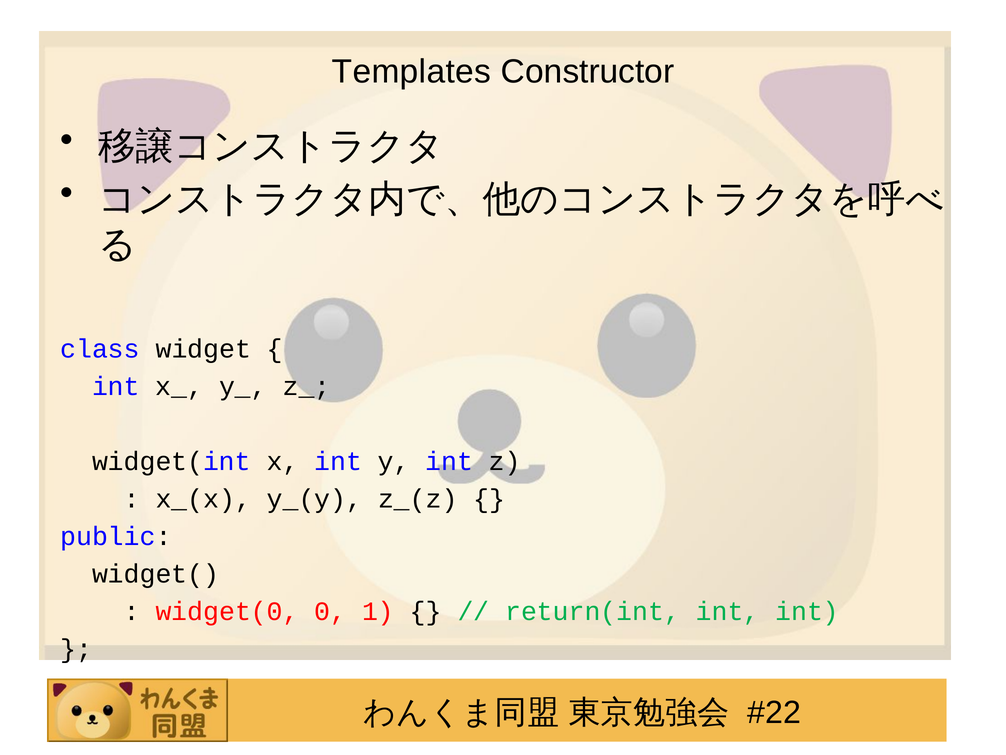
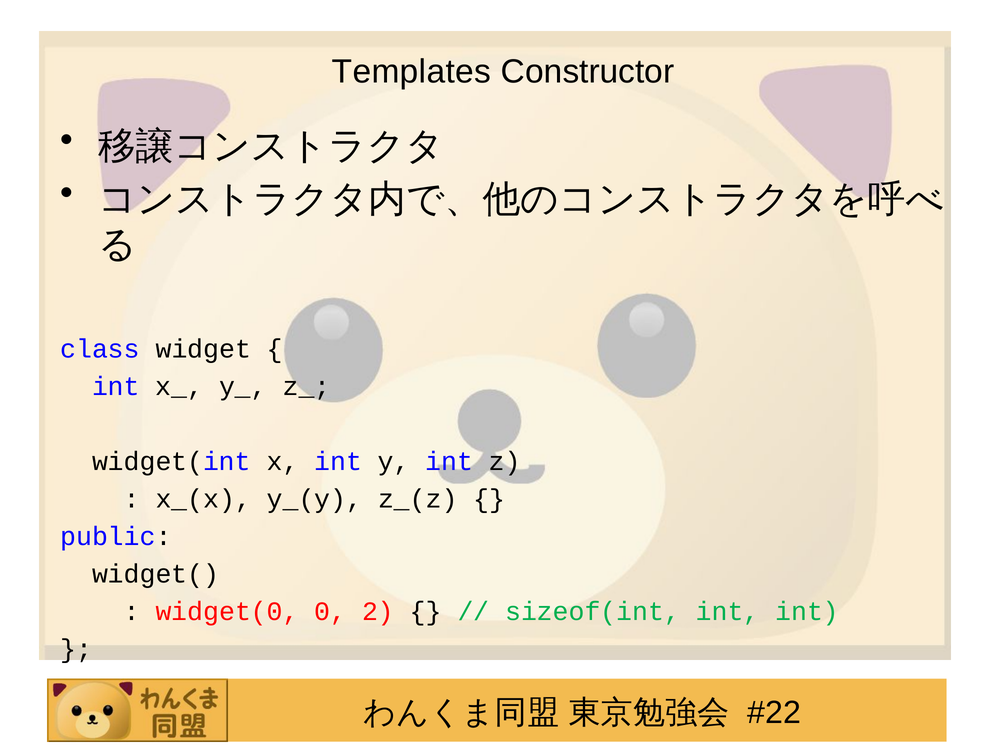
1: 1 -> 2
return(int: return(int -> sizeof(int
